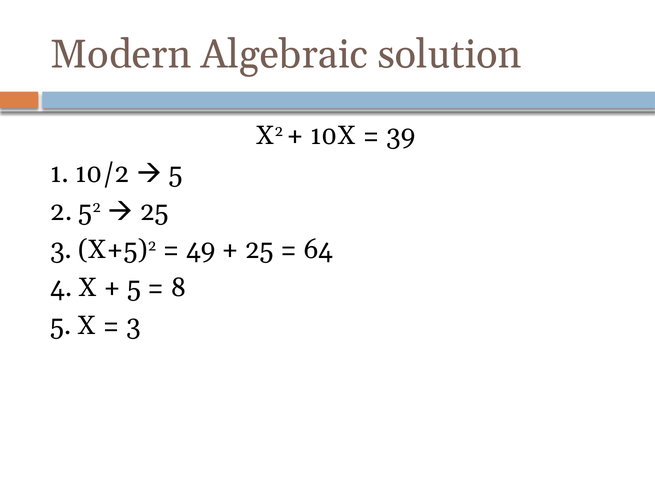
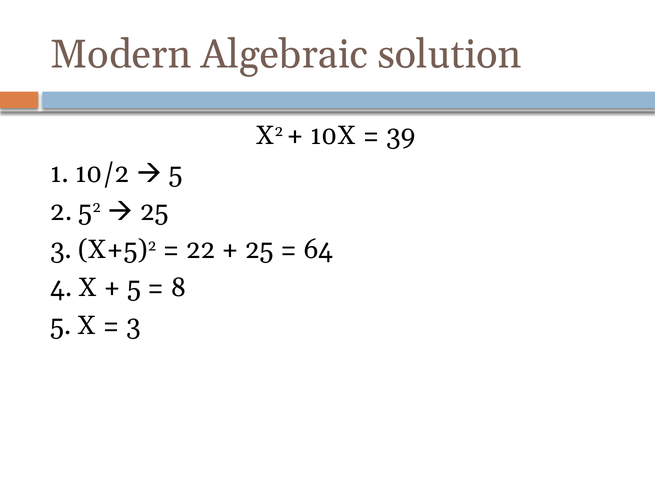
49: 49 -> 22
